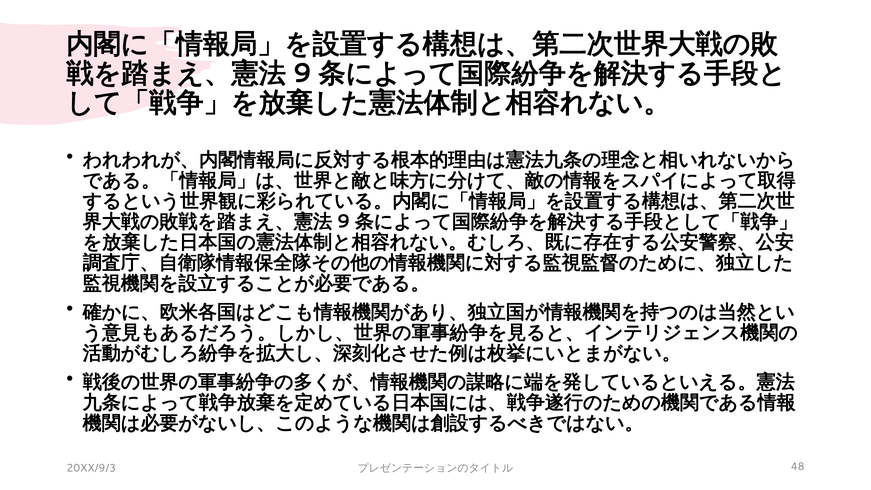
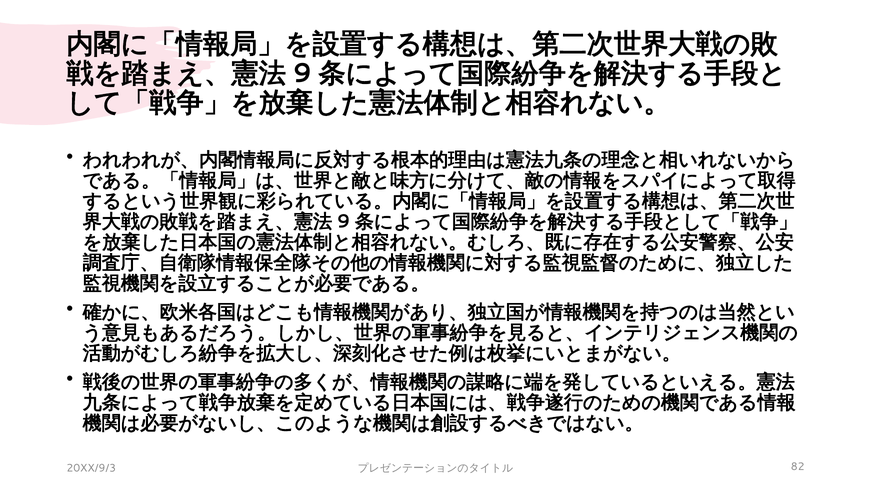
48: 48 -> 82
